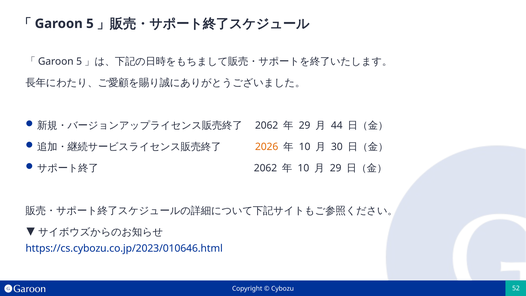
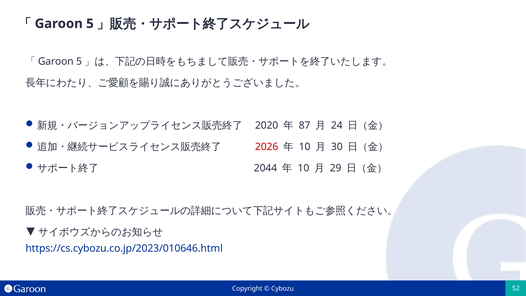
2062 at (267, 126): 2062 -> 2020
29 at (305, 126): 29 -> 87
44: 44 -> 24
2026 colour: orange -> red
2062 at (265, 168): 2062 -> 2044
